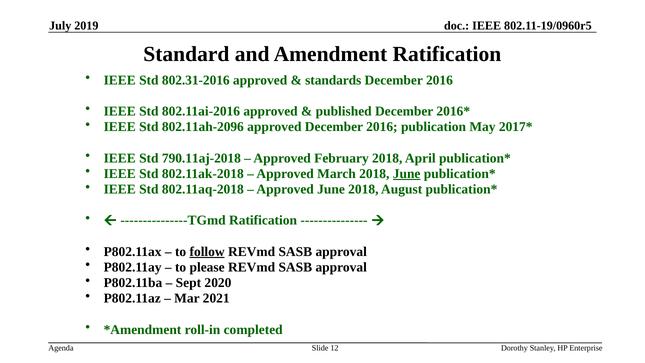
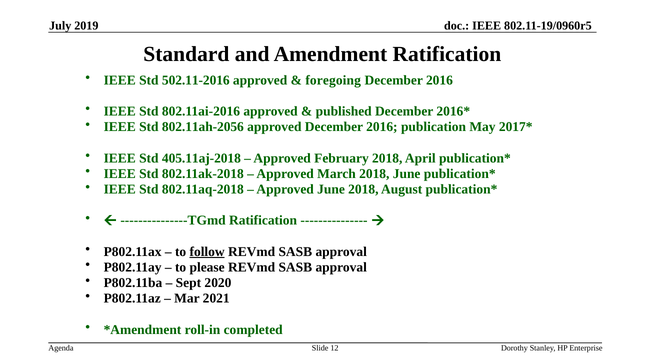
802.31-2016: 802.31-2016 -> 502.11-2016
standards: standards -> foregoing
802.11ah-2096: 802.11ah-2096 -> 802.11ah-2056
790.11aj-2018: 790.11aj-2018 -> 405.11aj-2018
June at (407, 174) underline: present -> none
